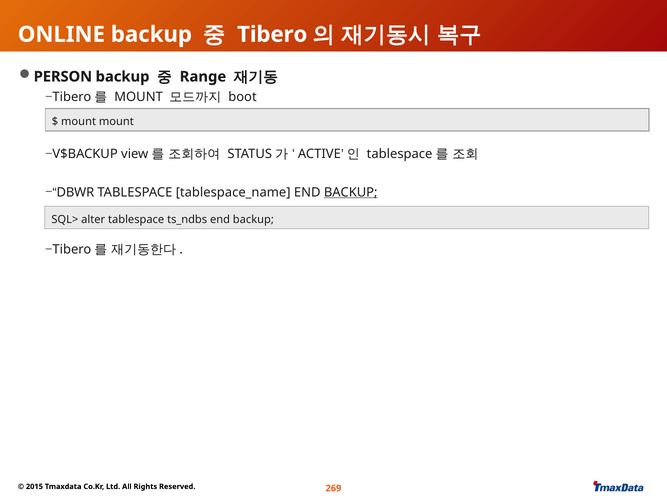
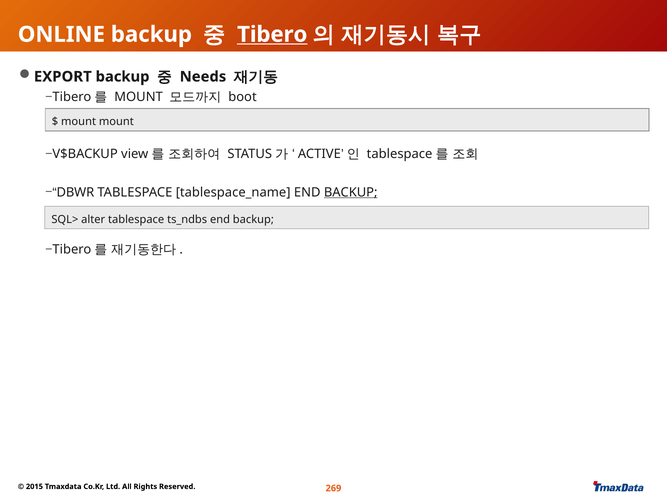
Tibero underline: none -> present
PERSON: PERSON -> EXPORT
Range: Range -> Needs
